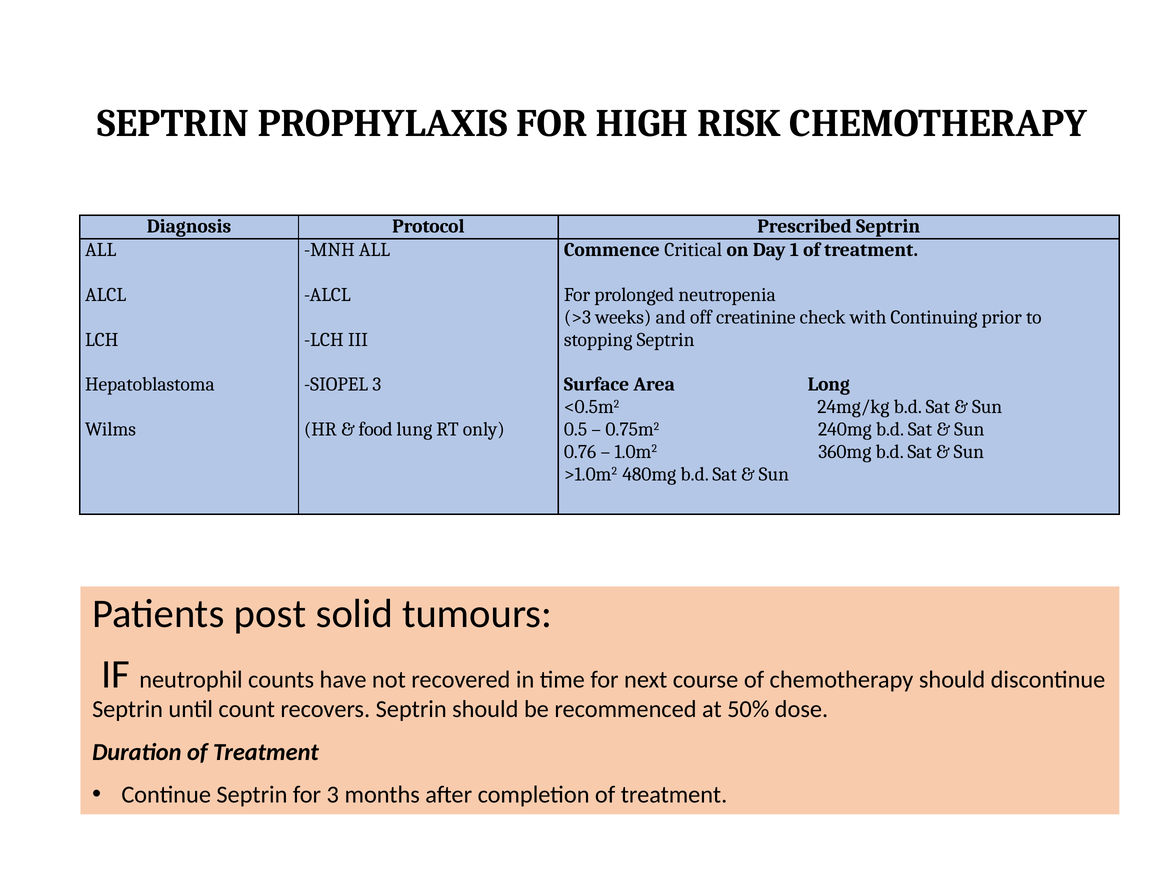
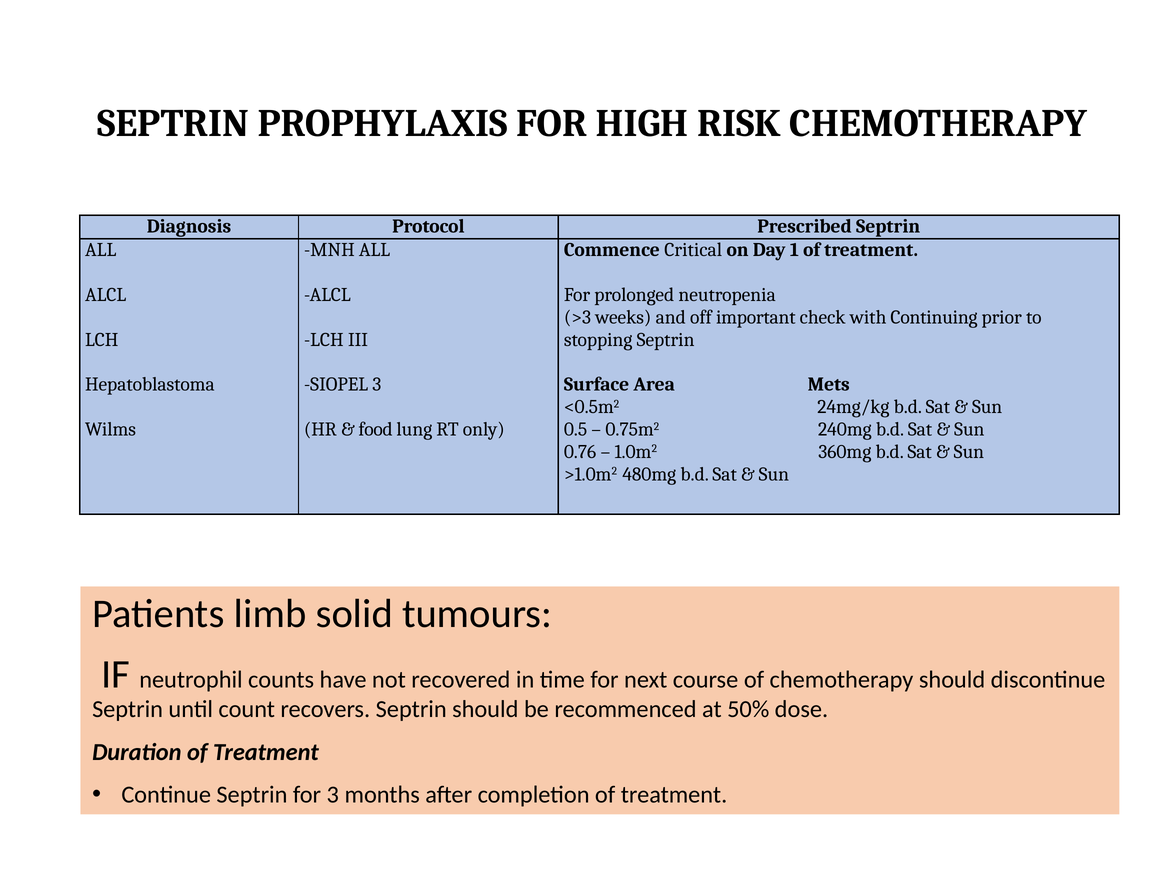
creatinine: creatinine -> important
Long: Long -> Mets
post: post -> limb
